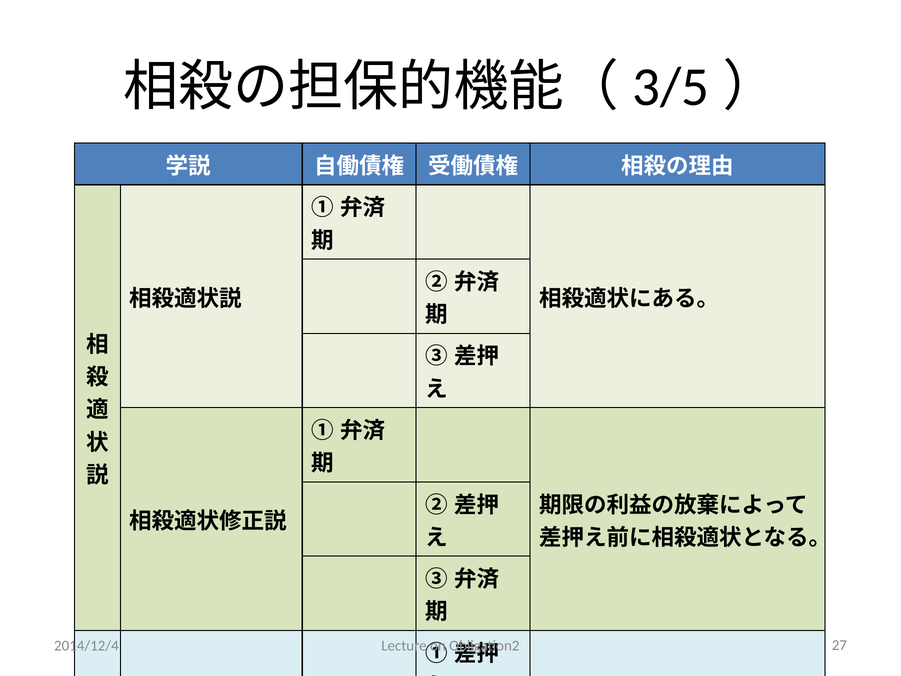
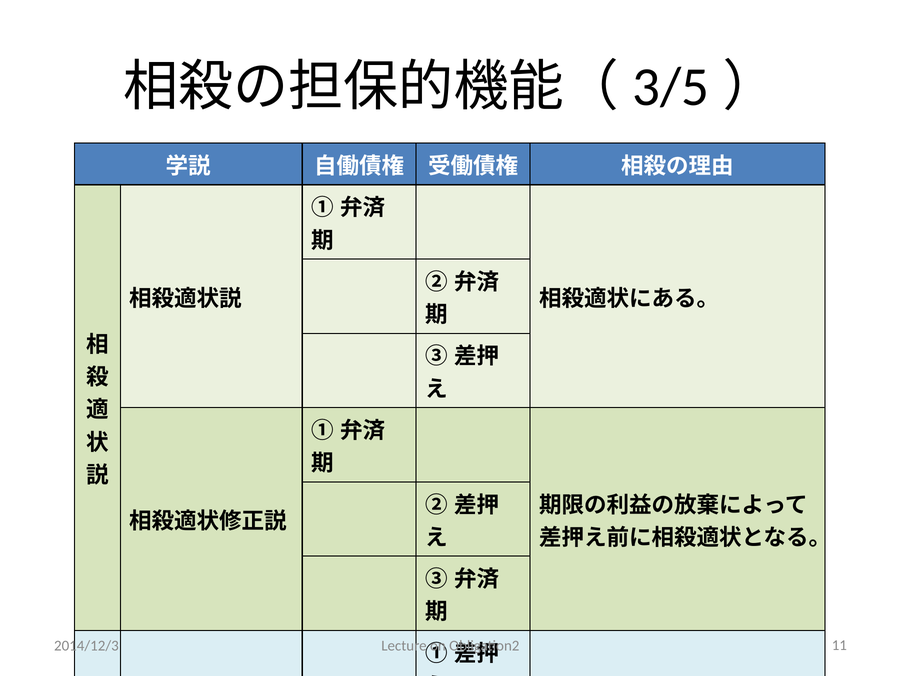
2014/12/4: 2014/12/4 -> 2014/12/3
27: 27 -> 11
